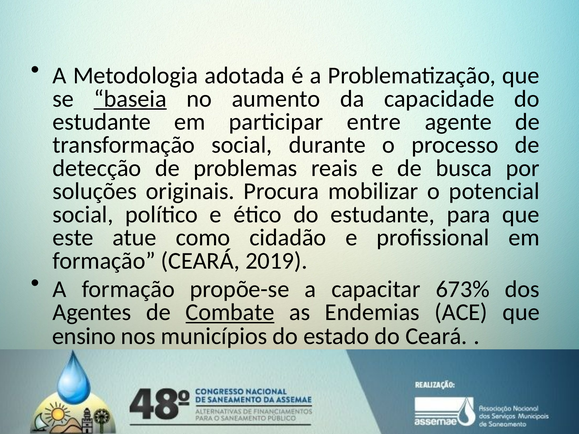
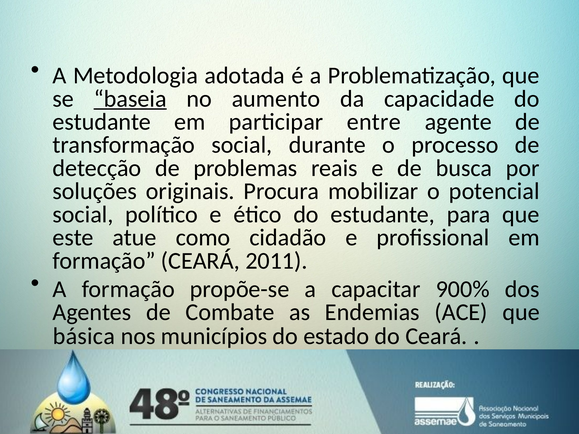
2019: 2019 -> 2011
673%: 673% -> 900%
Combate underline: present -> none
ensino: ensino -> básica
